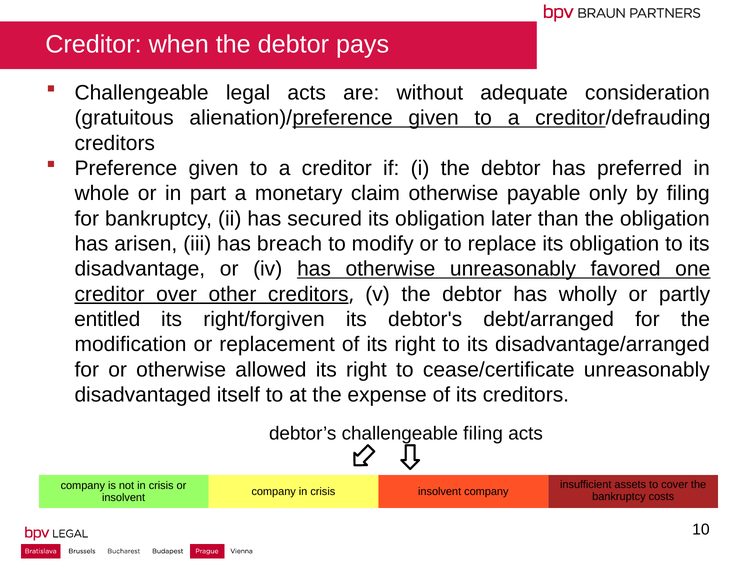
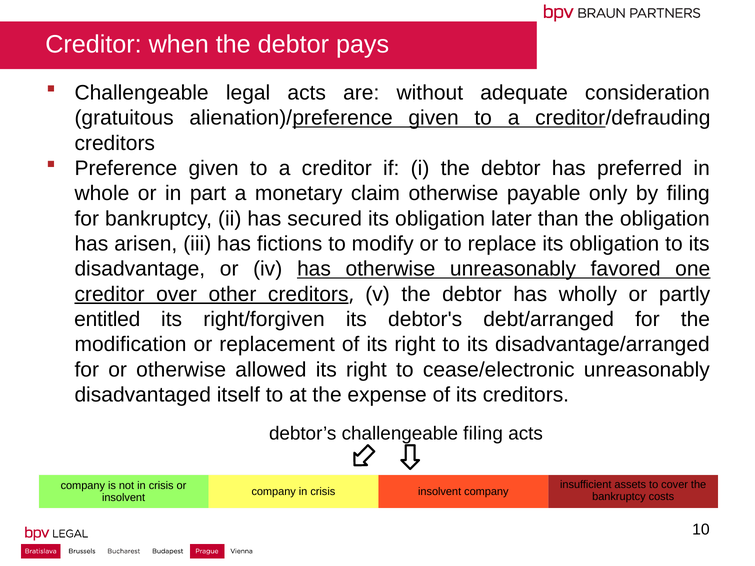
breach: breach -> fictions
cease/certificate: cease/certificate -> cease/electronic
